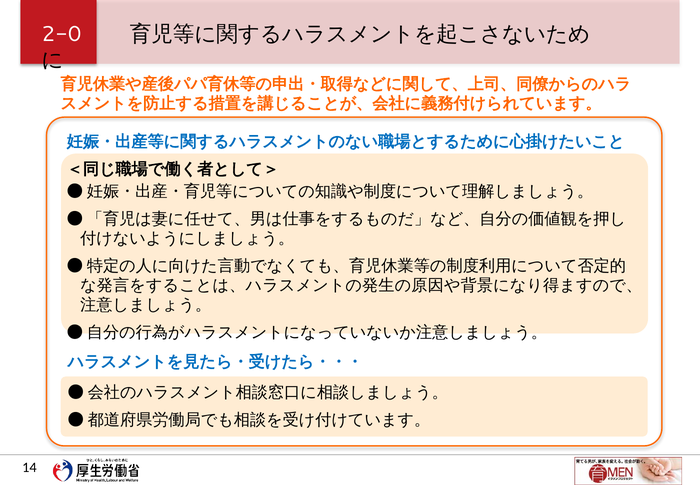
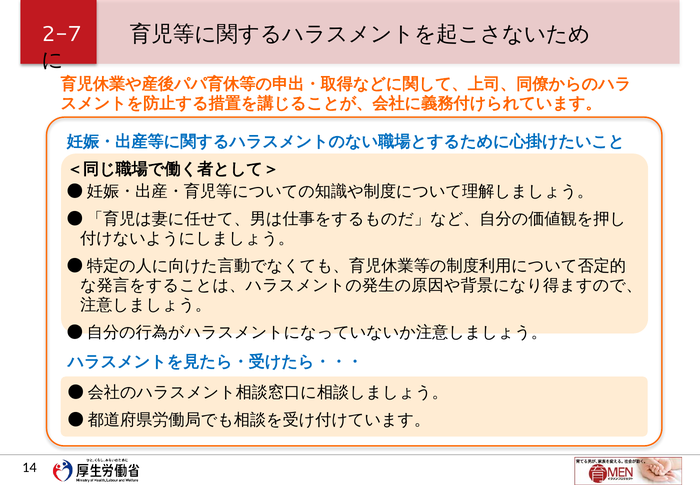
2-0: 2-0 -> 2-7
